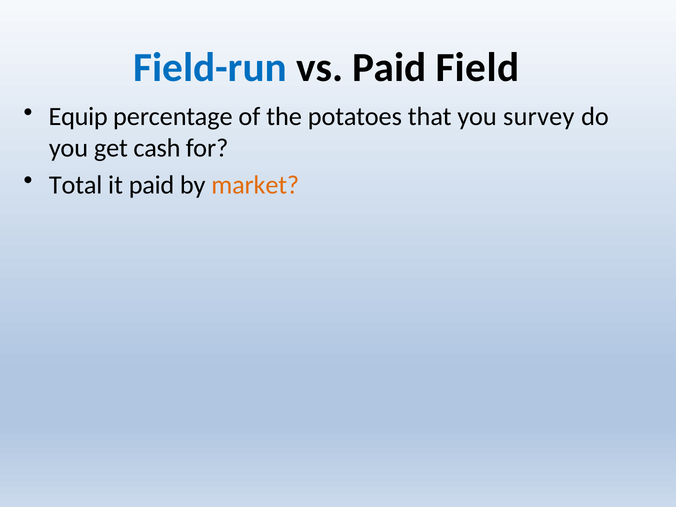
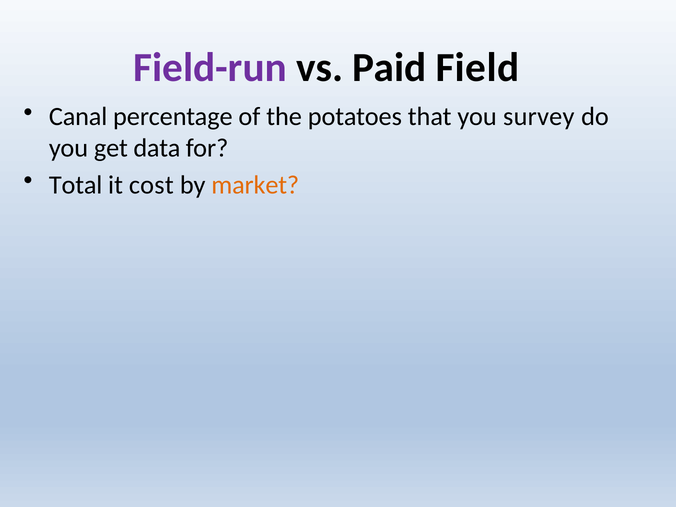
Field-run colour: blue -> purple
Equip: Equip -> Canal
cash: cash -> data
it paid: paid -> cost
